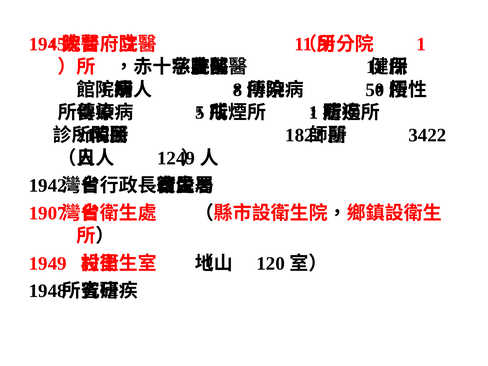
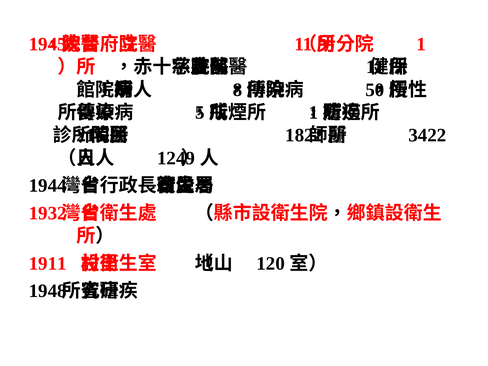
1942: 1942 -> 1944
1907: 1907 -> 1932
1949: 1949 -> 1911
